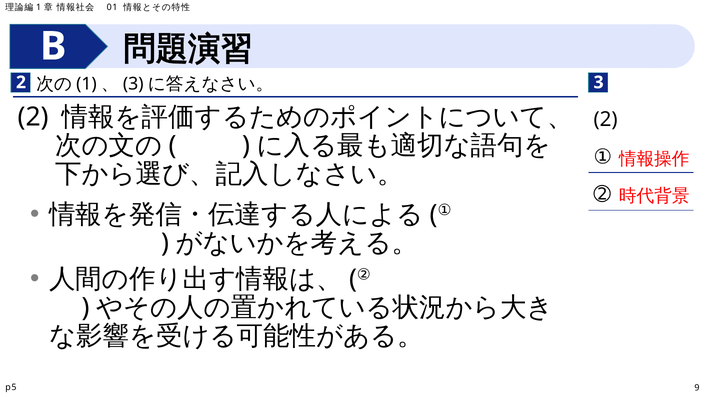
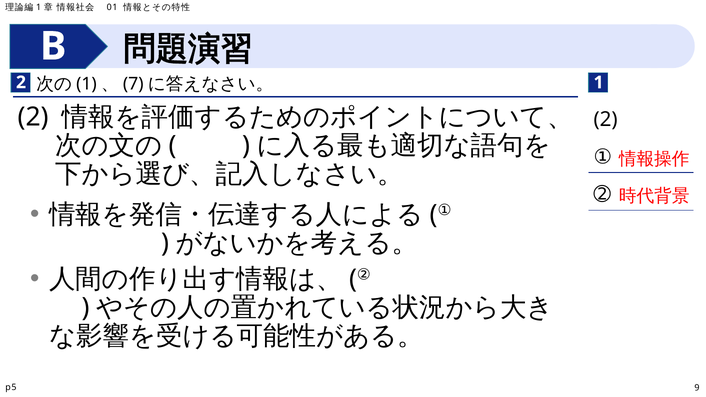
3 at (133, 84): 3 -> 7
2 3: 3 -> 1
